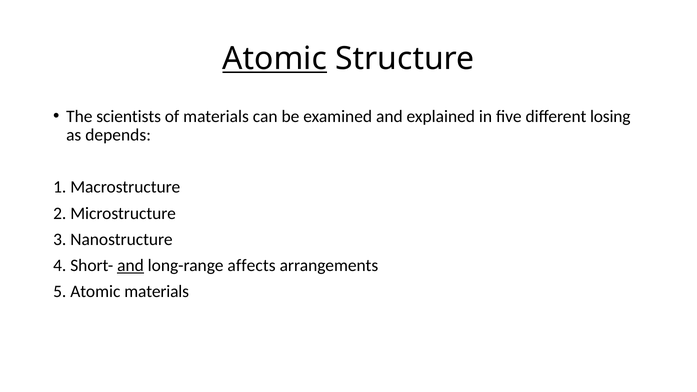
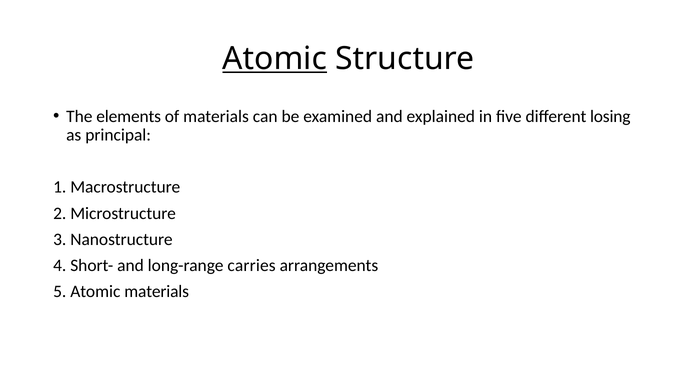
scientists: scientists -> elements
depends: depends -> principal
and at (130, 265) underline: present -> none
affects: affects -> carries
